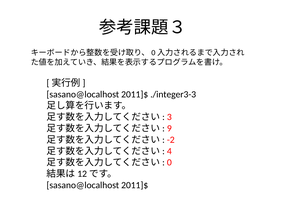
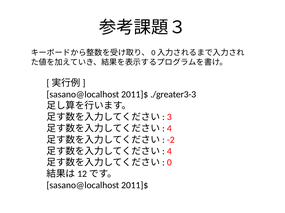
./integer3-3: ./integer3-3 -> ./greater3-3
9 at (169, 129): 9 -> 4
